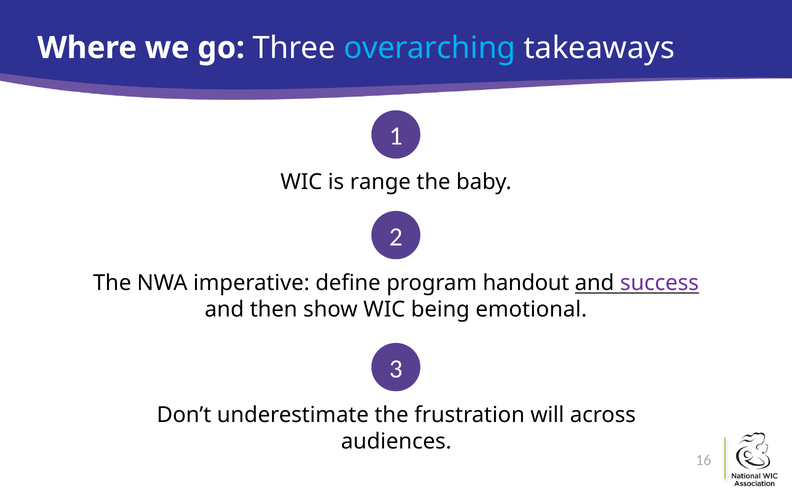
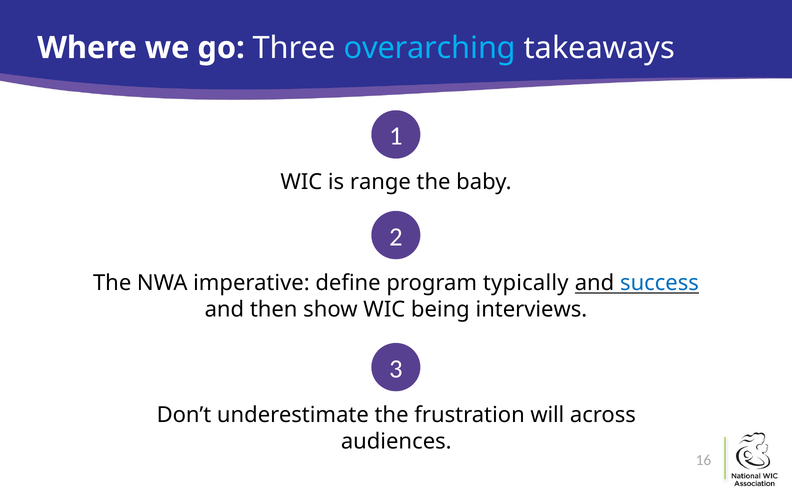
handout: handout -> typically
success colour: purple -> blue
emotional: emotional -> interviews
